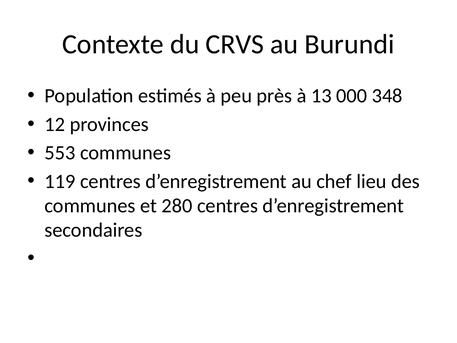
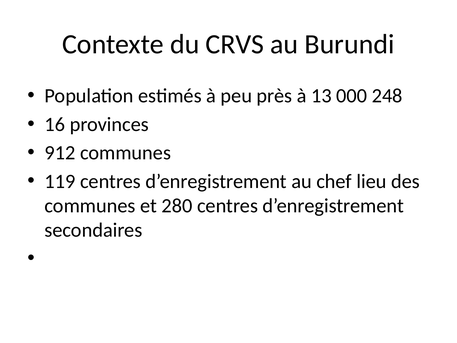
348: 348 -> 248
12: 12 -> 16
553: 553 -> 912
